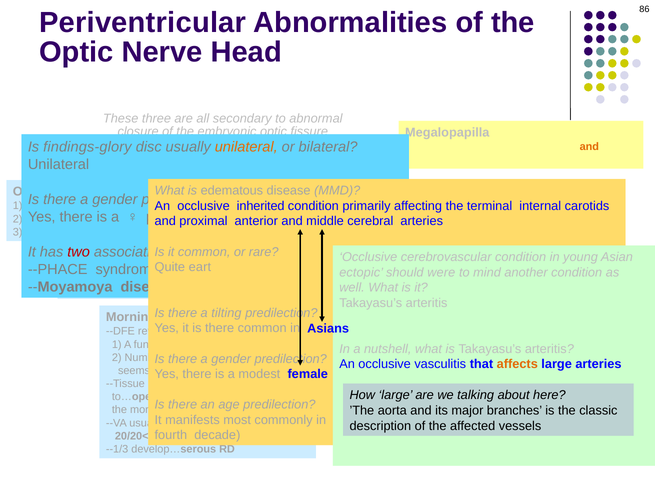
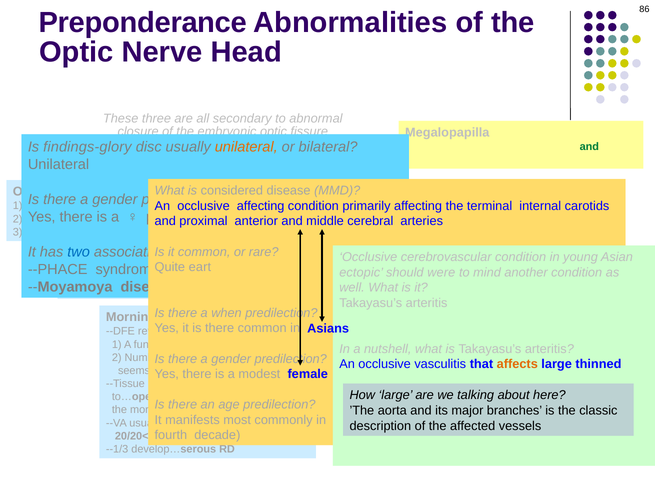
Periventricular at (143, 22): Periventricular -> Preponderance
and at (589, 147) colour: orange -> green
edematous: edematous -> considered
inherited at (261, 206): inherited -> affecting
two colour: red -> blue
tilting: tilting -> when
large arteries: arteries -> thinned
